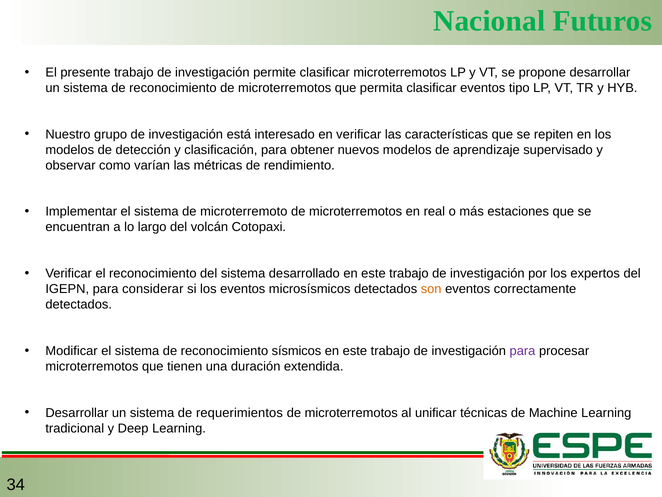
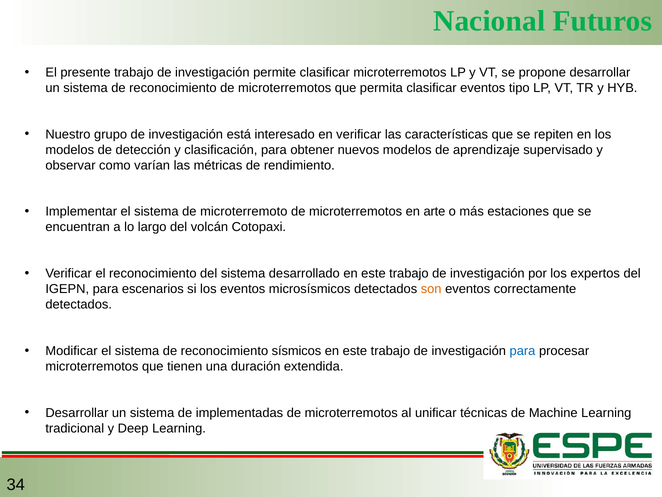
real: real -> arte
considerar: considerar -> escenarios
para at (523, 351) colour: purple -> blue
requerimientos: requerimientos -> implementadas
